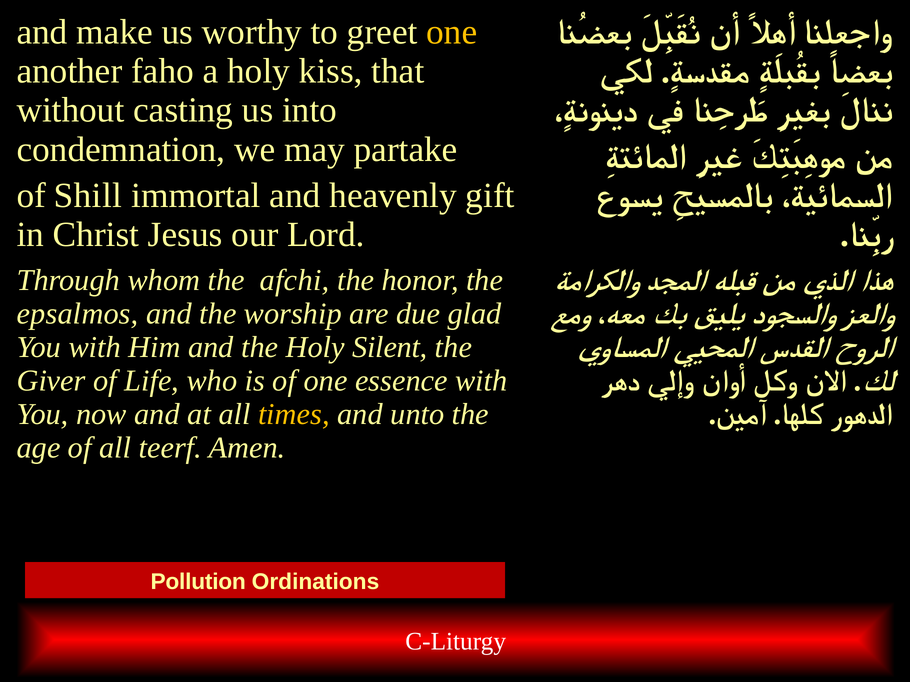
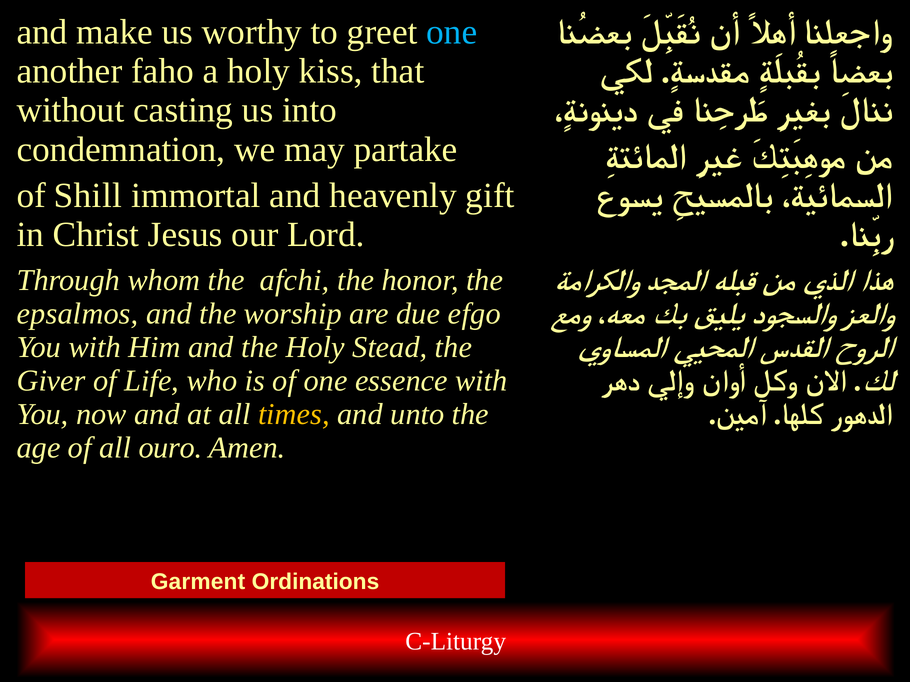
one at (452, 32) colour: yellow -> light blue
glad: glad -> efgo
Silent: Silent -> Stead
teerf: teerf -> ouro
Pollution: Pollution -> Garment
